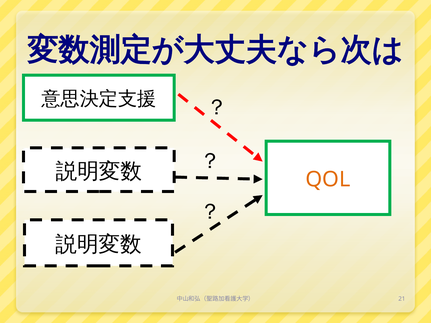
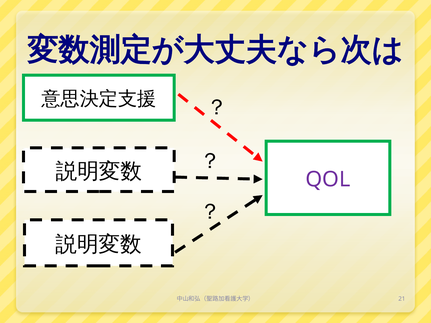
QOL colour: orange -> purple
